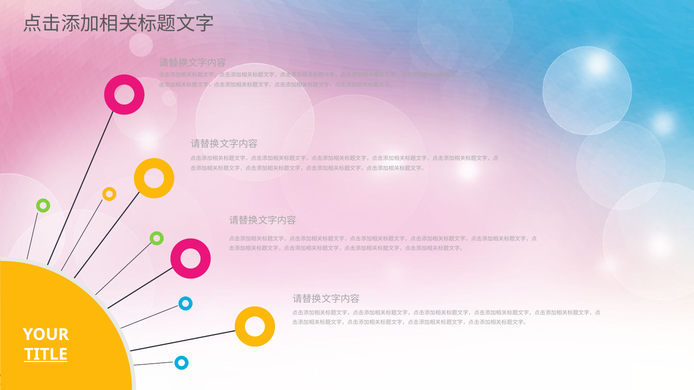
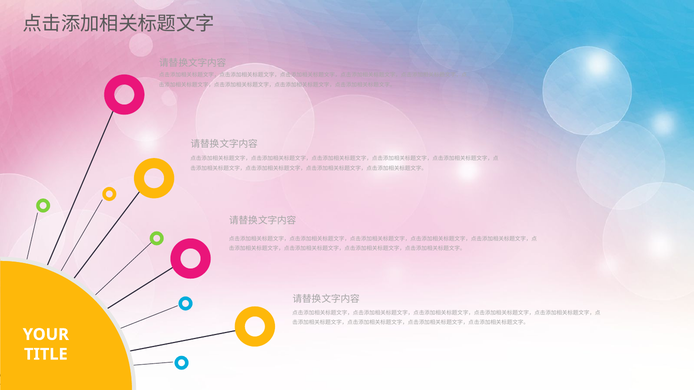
TITLE underline: present -> none
